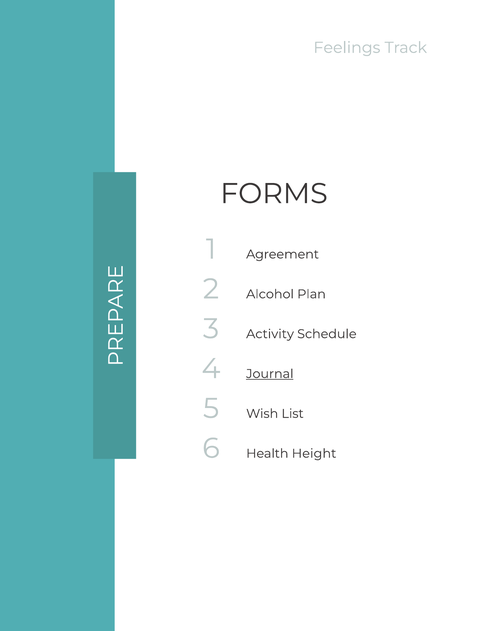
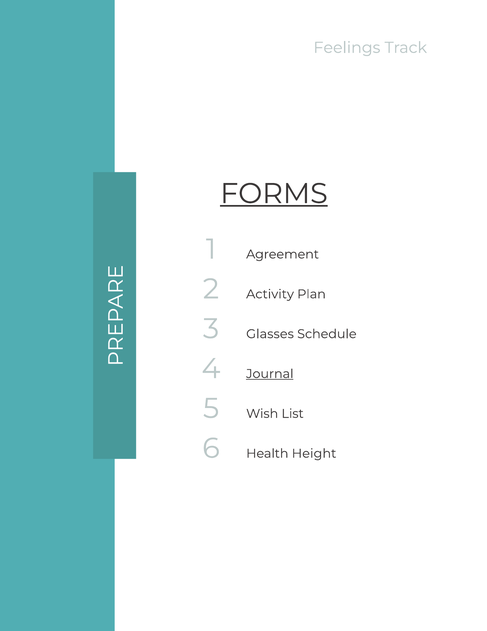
FORMS underline: none -> present
Alcohol: Alcohol -> Activity
Activity: Activity -> Glasses
